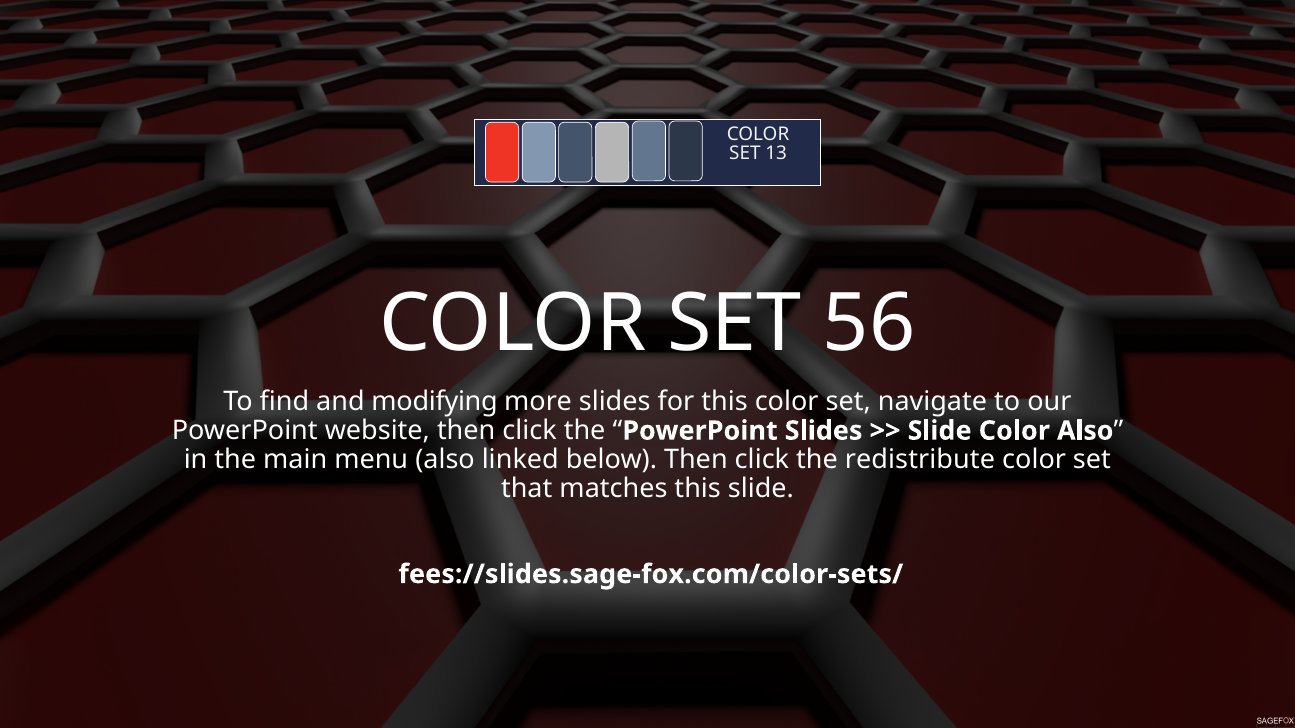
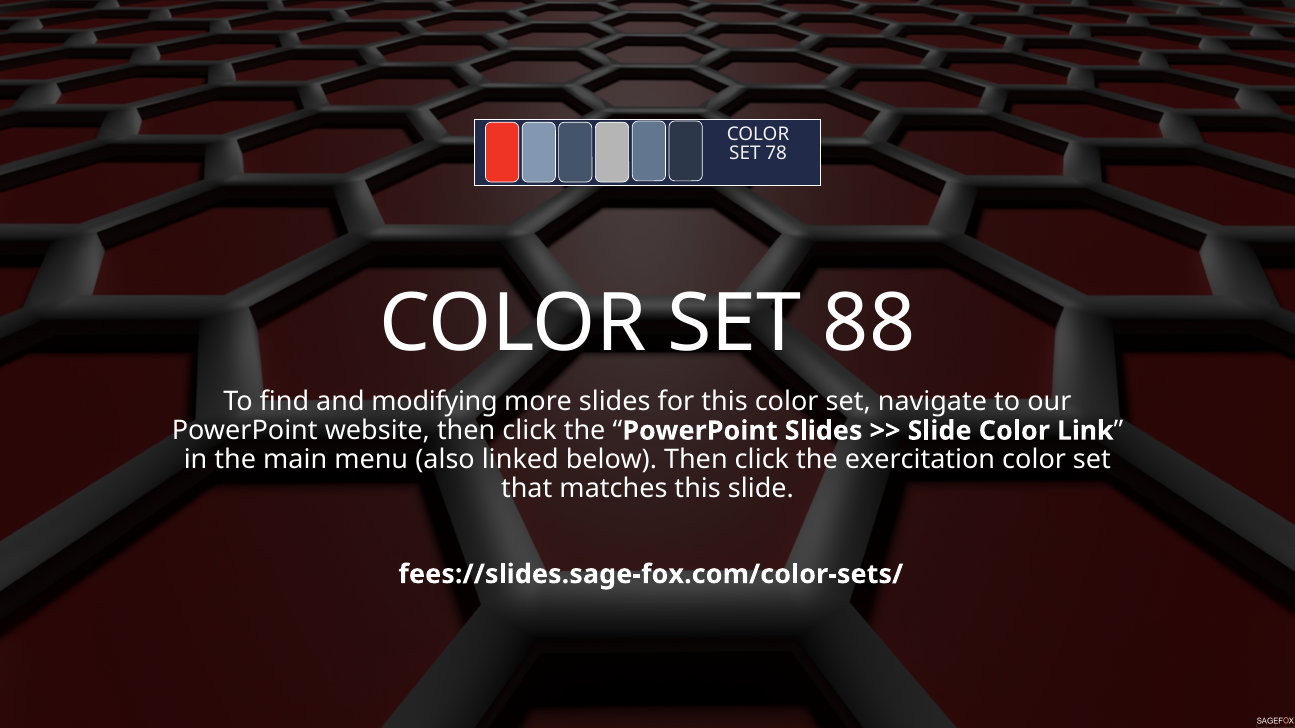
13: 13 -> 78
56: 56 -> 88
Color Also: Also -> Link
redistribute: redistribute -> exercitation
